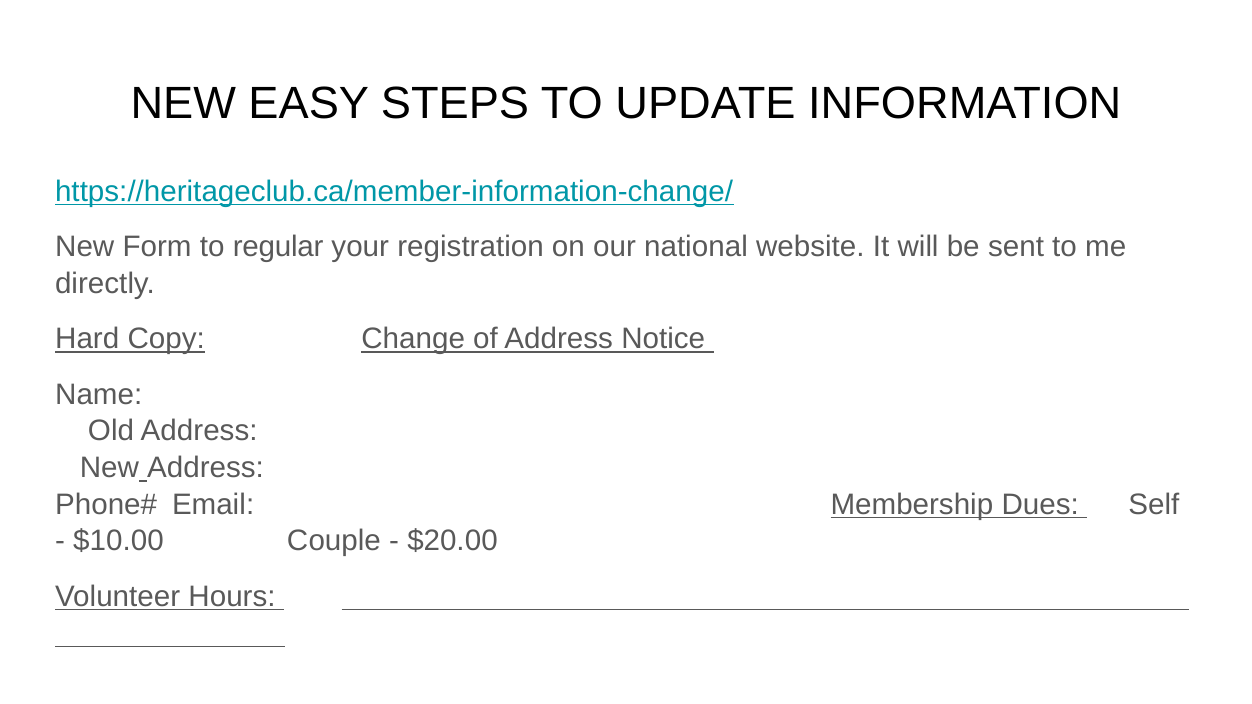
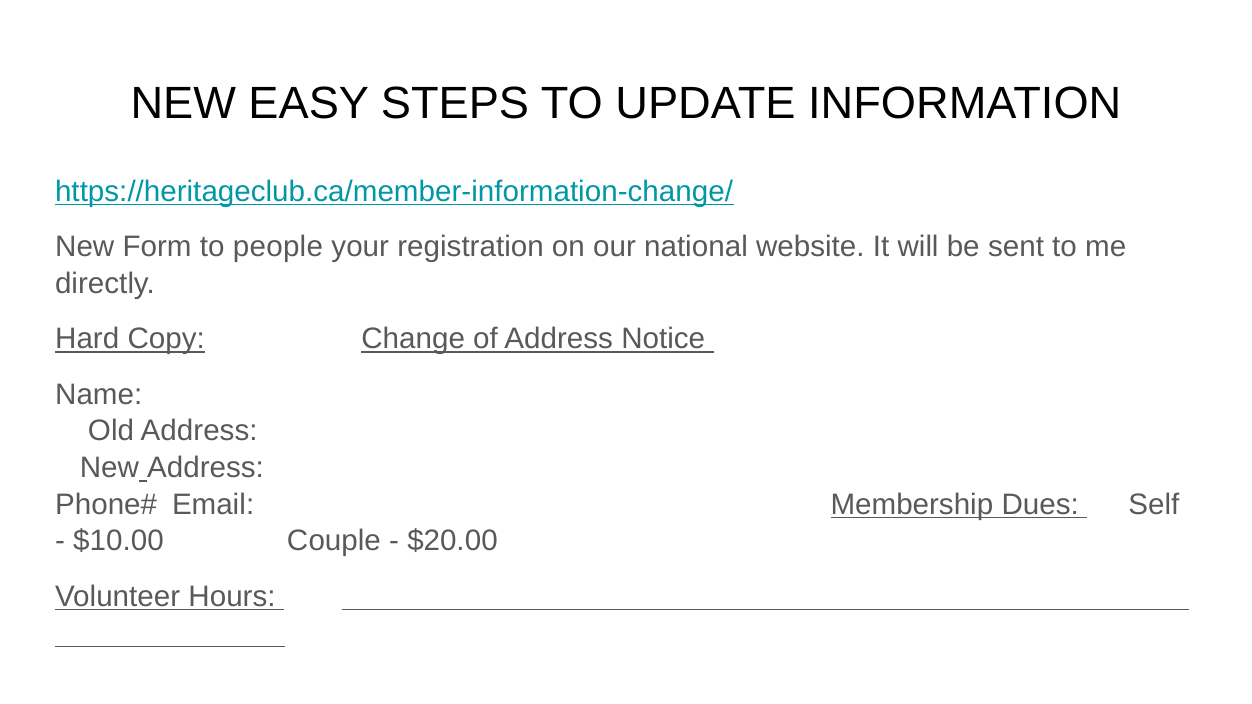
regular: regular -> people
